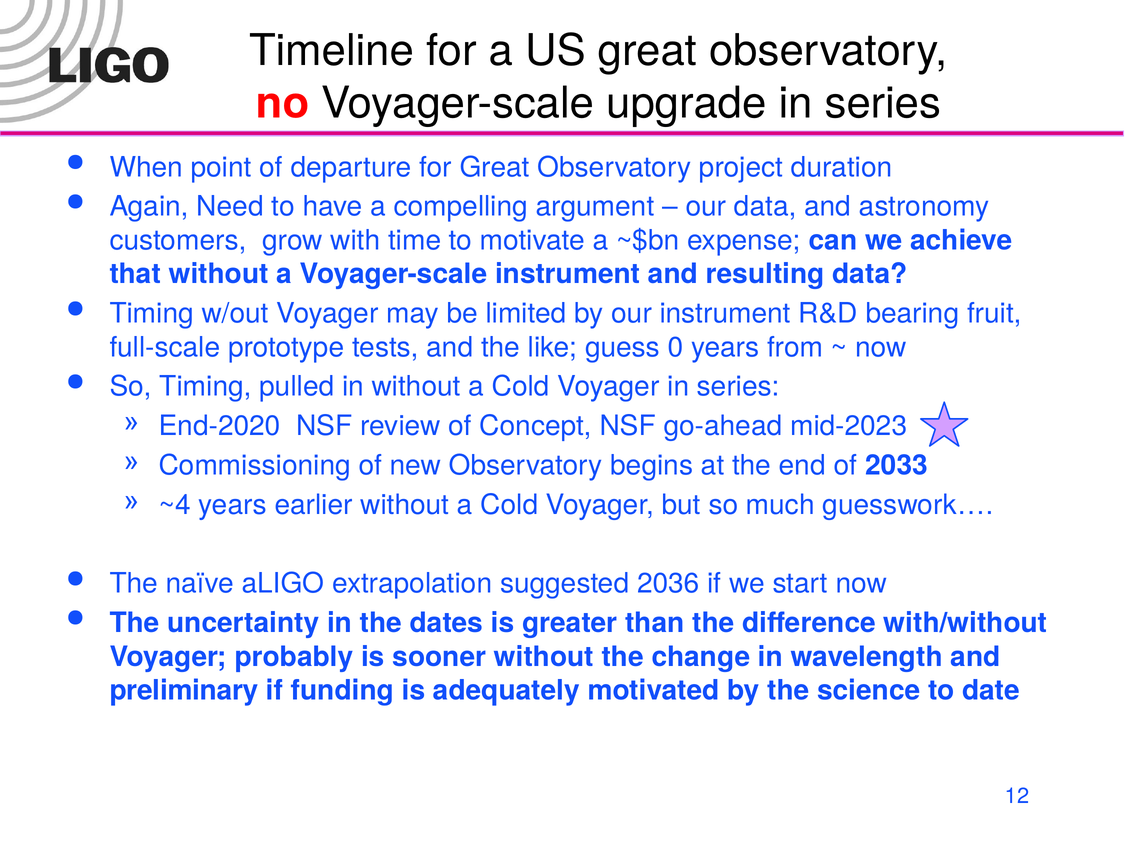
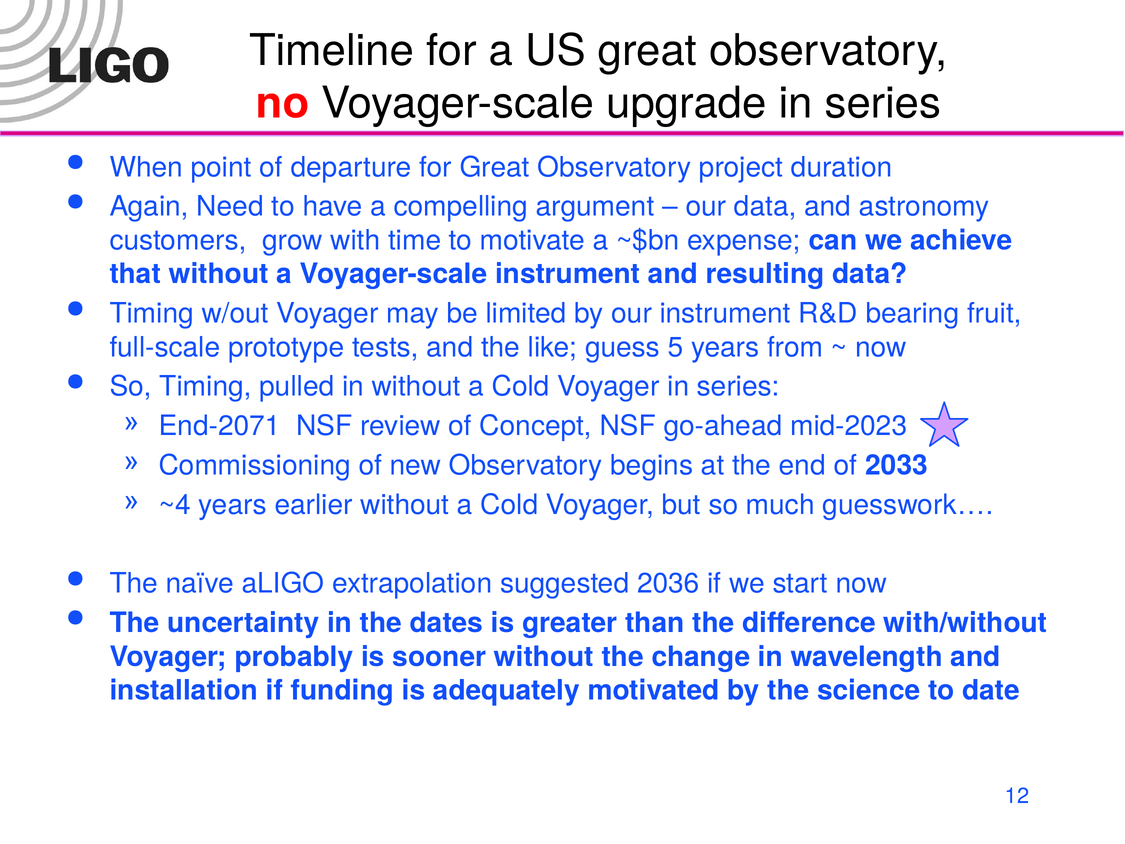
0: 0 -> 5
End-2020: End-2020 -> End-2071
preliminary: preliminary -> installation
